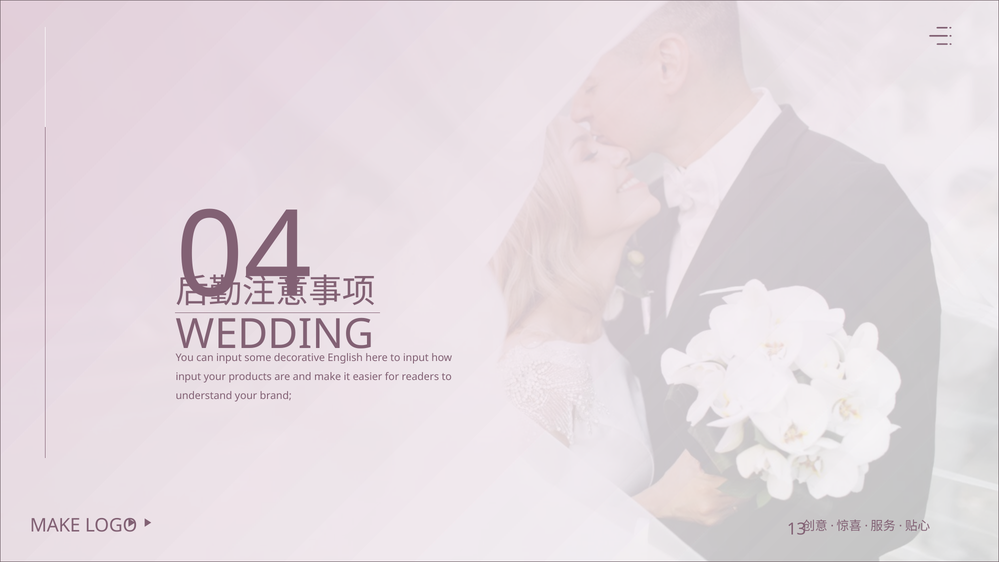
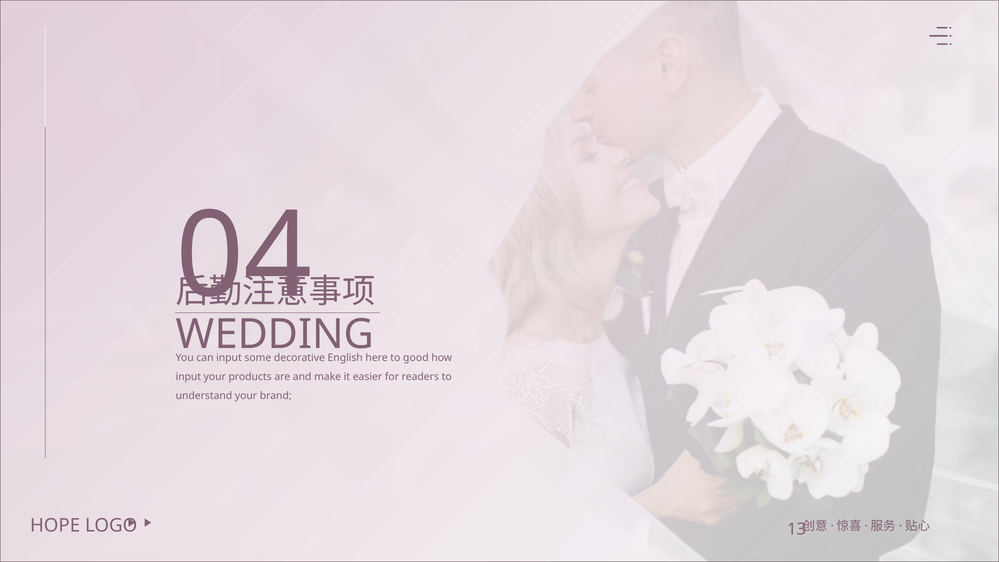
to input: input -> good
MAKE at (55, 526): MAKE -> HOPE
